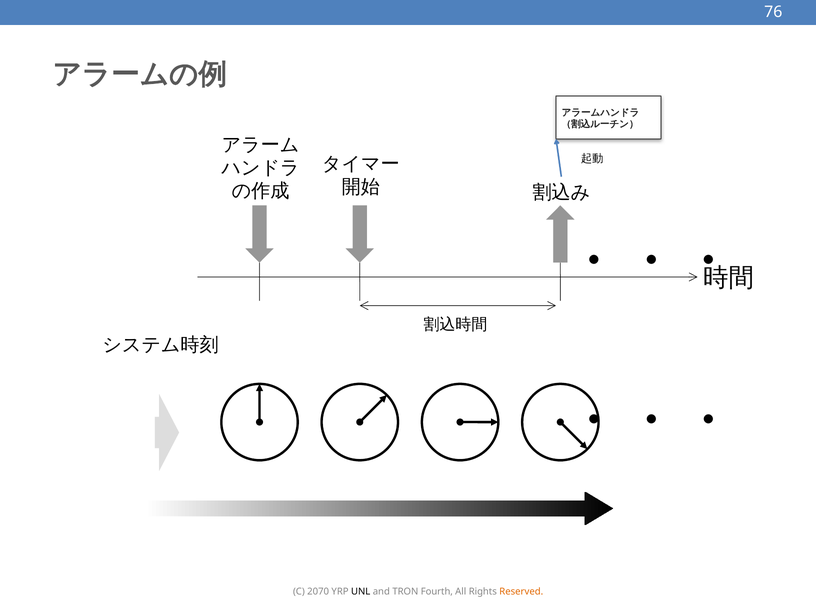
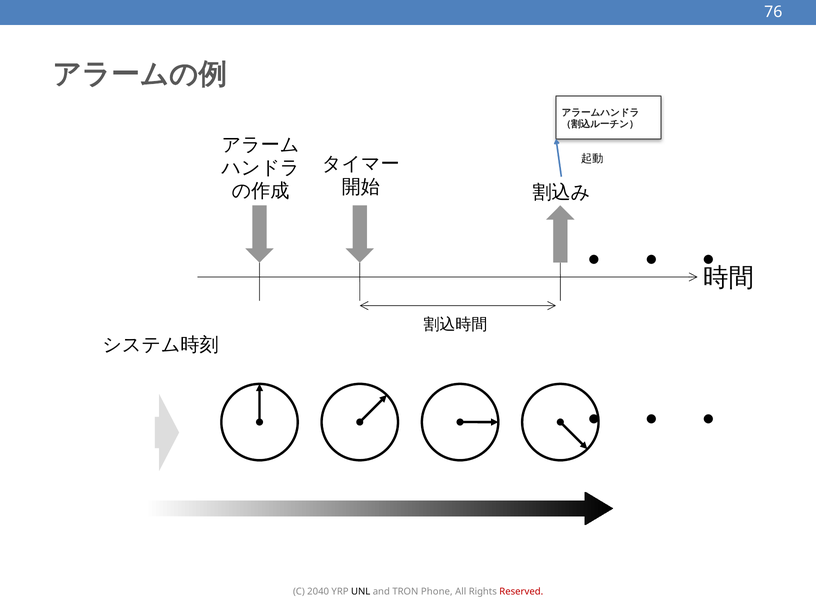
2070: 2070 -> 2040
Fourth: Fourth -> Phone
Reserved colour: orange -> red
